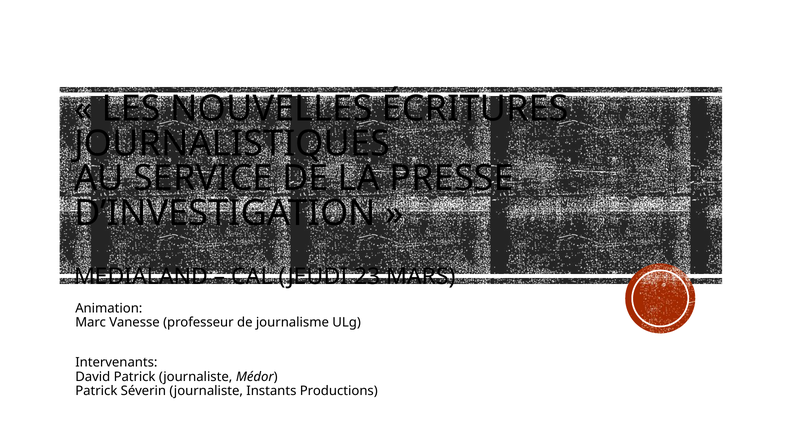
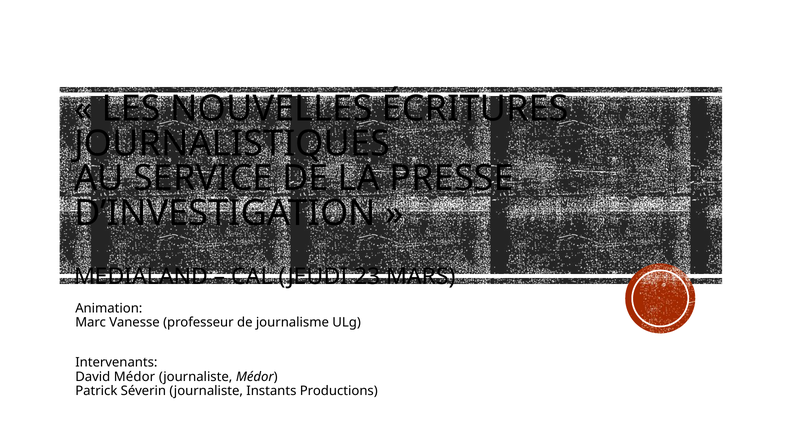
David Patrick: Patrick -> Médor
